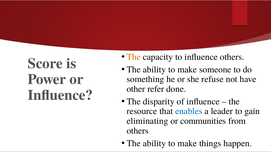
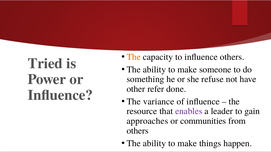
Score: Score -> Tried
disparity: disparity -> variance
enables colour: blue -> purple
eliminating: eliminating -> approaches
